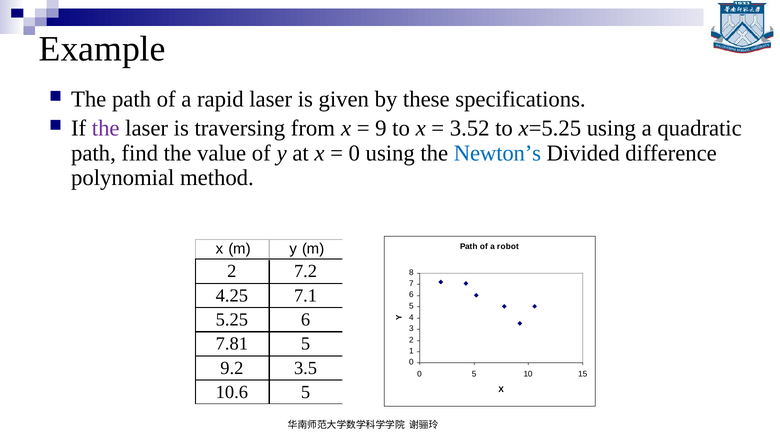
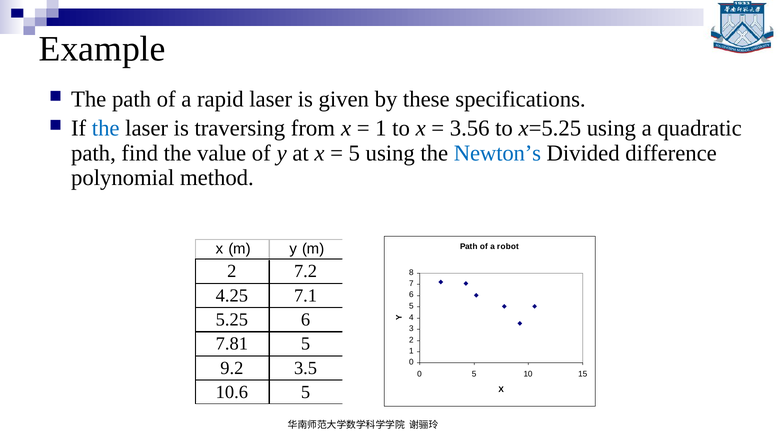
the at (106, 128) colour: purple -> blue
9 at (381, 128): 9 -> 1
3.52: 3.52 -> 3.56
0 at (354, 153): 0 -> 5
